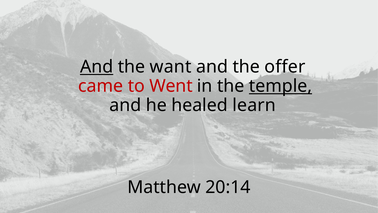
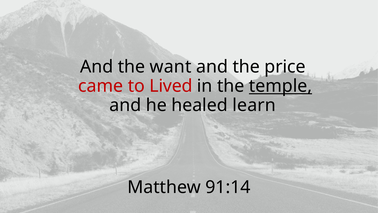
And at (97, 67) underline: present -> none
offer: offer -> price
Went: Went -> Lived
20:14: 20:14 -> 91:14
